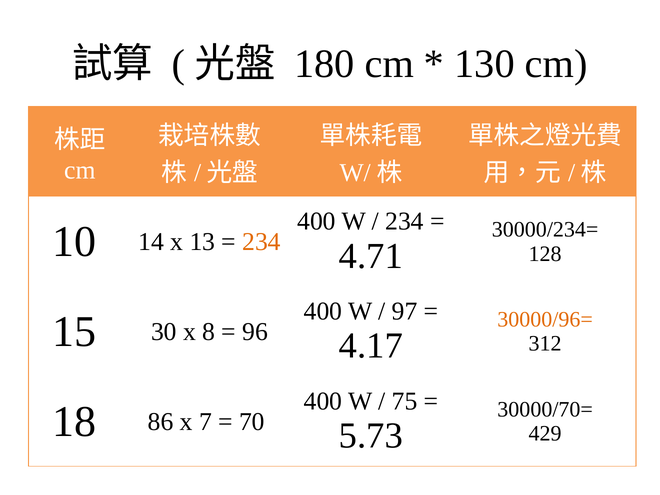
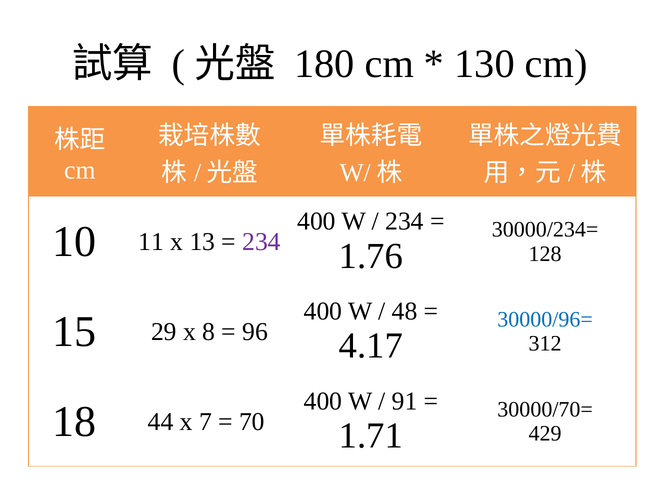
14: 14 -> 11
234 at (262, 242) colour: orange -> purple
4.71: 4.71 -> 1.76
97: 97 -> 48
30000/96= colour: orange -> blue
30: 30 -> 29
75: 75 -> 91
86: 86 -> 44
5.73: 5.73 -> 1.71
